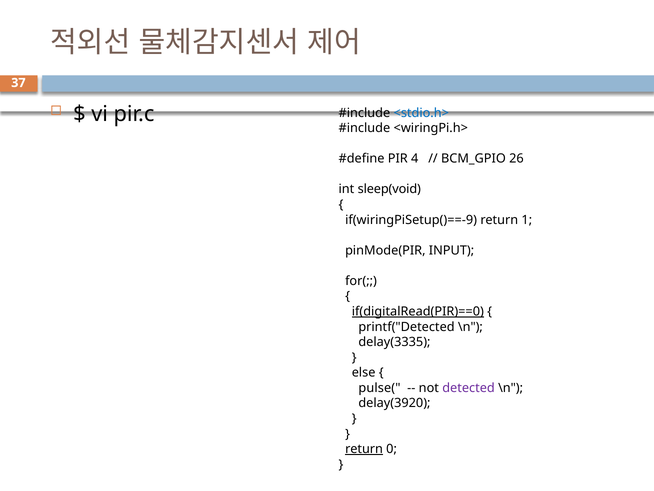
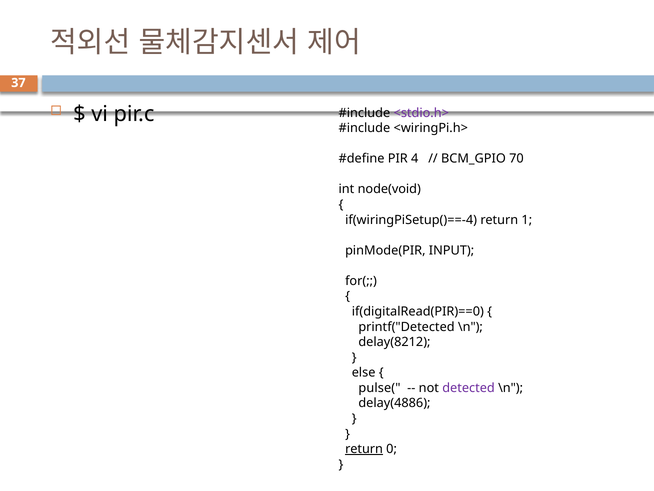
<stdio.h> colour: blue -> purple
26: 26 -> 70
sleep(void: sleep(void -> node(void
if(wiringPiSetup()==-9: if(wiringPiSetup()==-9 -> if(wiringPiSetup()==-4
if(digitalRead(PIR)==0 underline: present -> none
delay(3335: delay(3335 -> delay(8212
delay(3920: delay(3920 -> delay(4886
